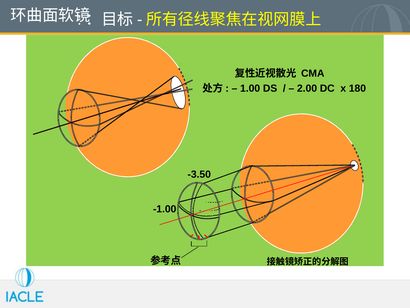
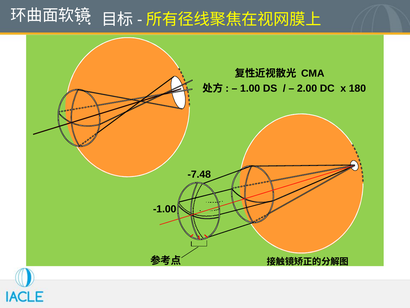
-3.50: -3.50 -> -7.48
